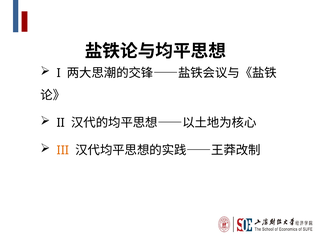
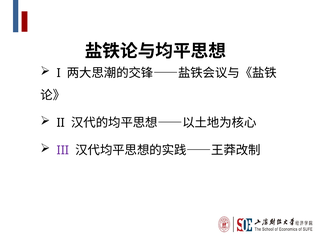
III colour: orange -> purple
